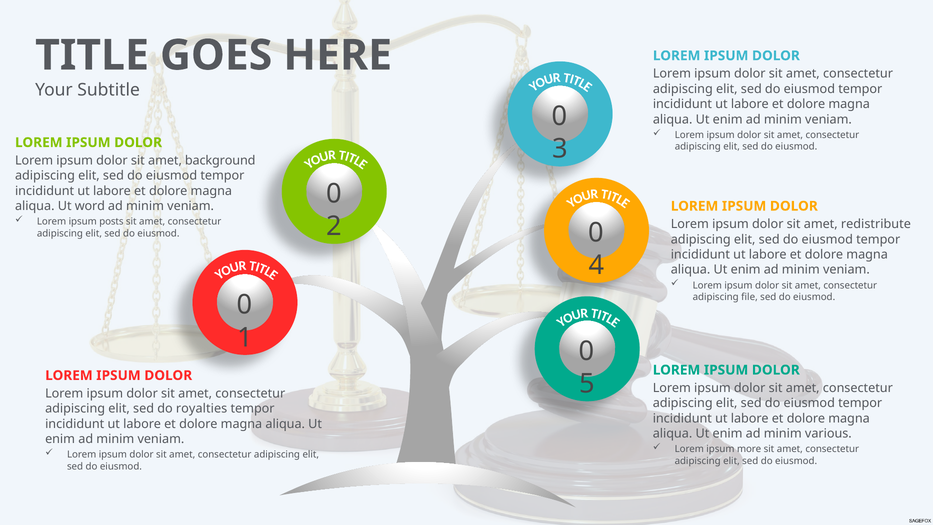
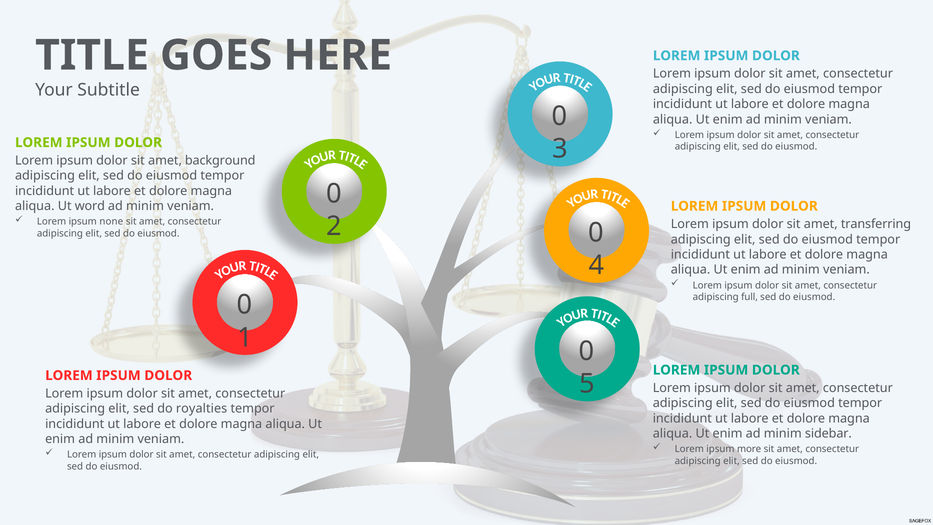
posts: posts -> none
redistribute: redistribute -> transferring
file: file -> full
various: various -> sidebar
